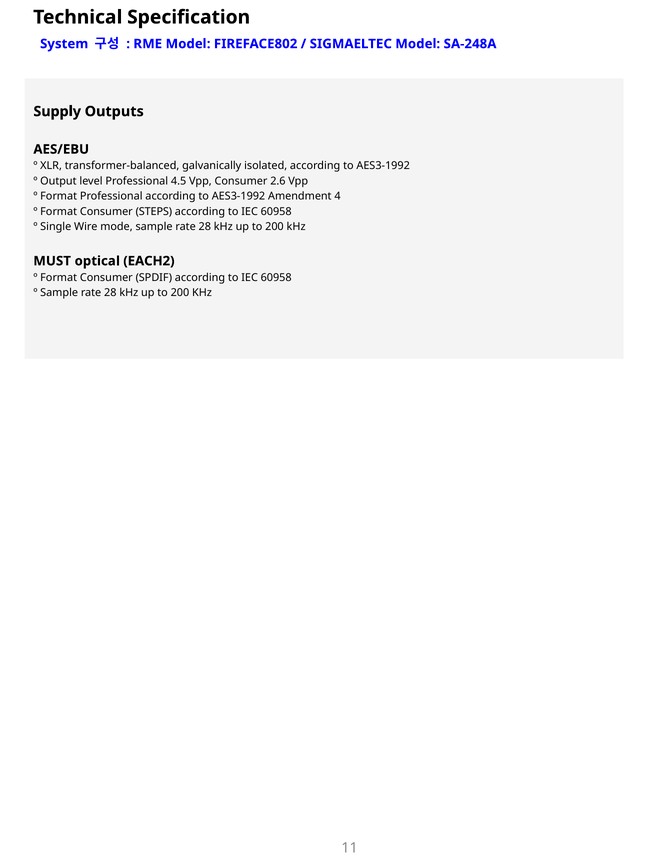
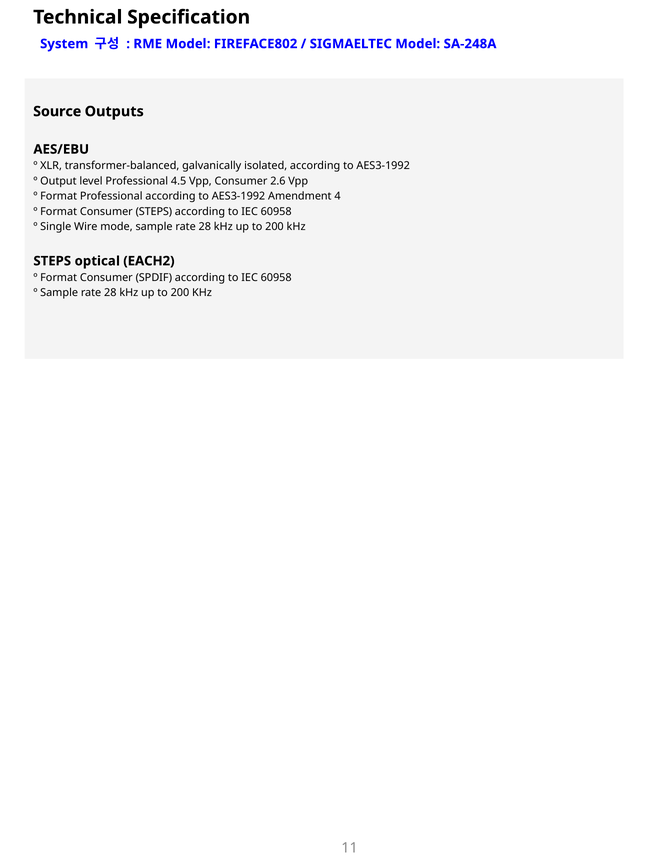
Supply: Supply -> Source
MUST at (52, 261): MUST -> STEPS
